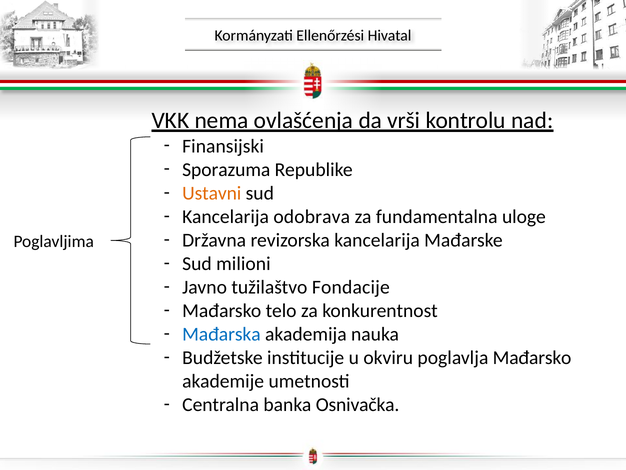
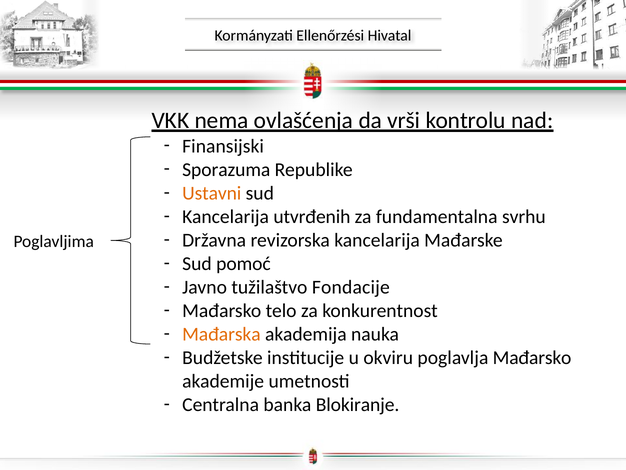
odobrava: odobrava -> utvrđenih
uloge: uloge -> svrhu
milioni: milioni -> pomoć
Mađarska colour: blue -> orange
Osnivačka: Osnivačka -> Blokiranje
